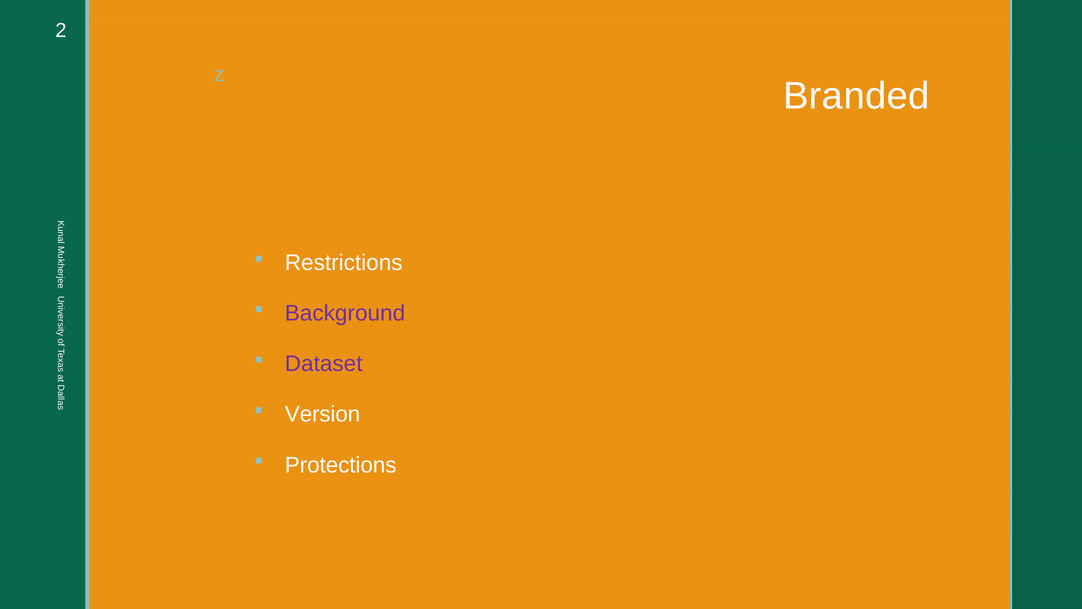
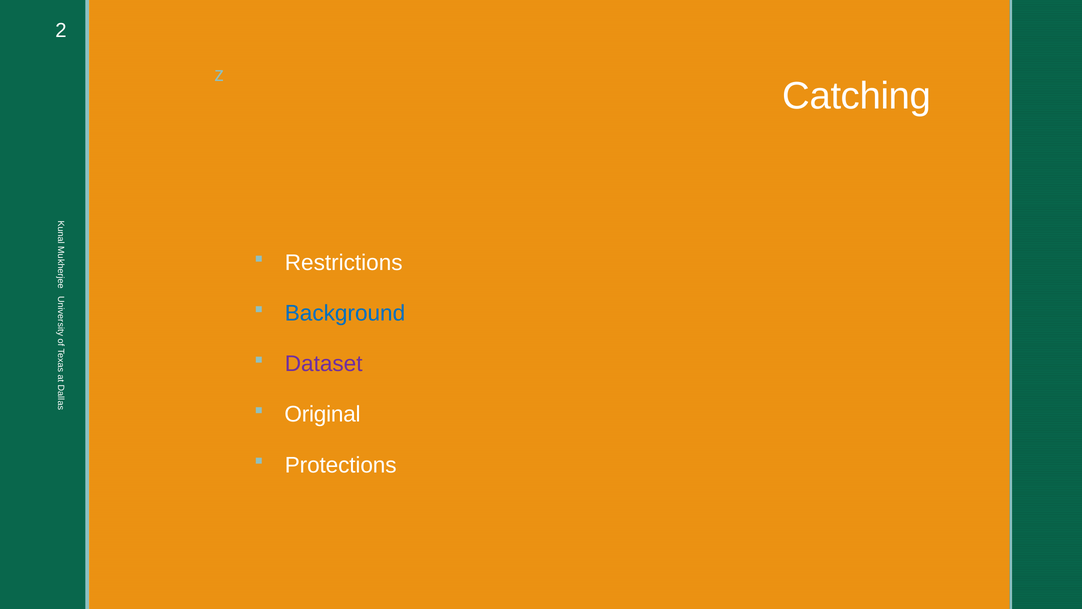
Branded: Branded -> Catching
Background colour: purple -> blue
Version: Version -> Original
